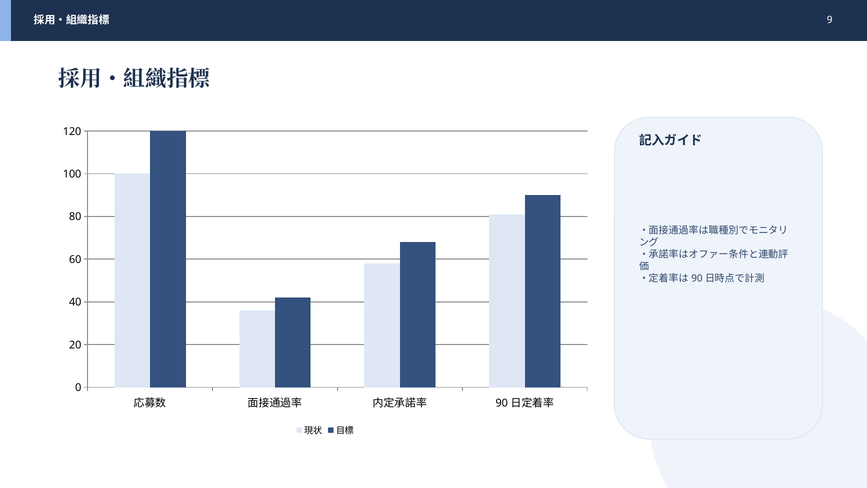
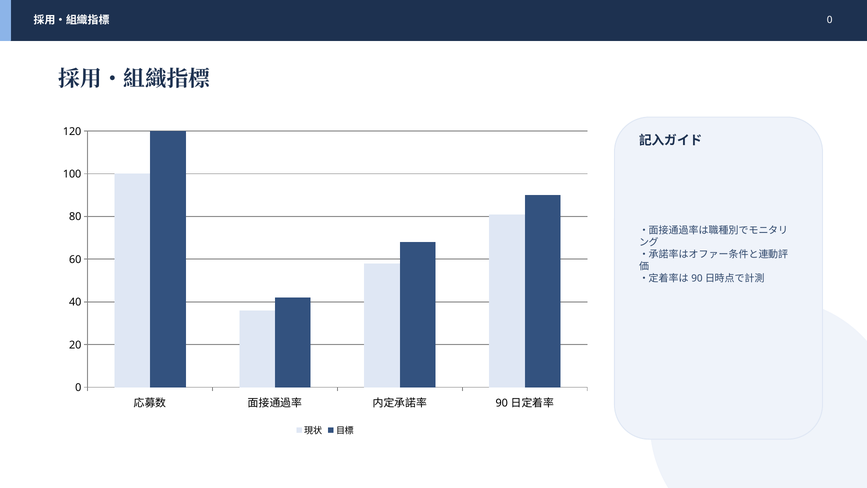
9 at (830, 20): 9 -> 0
